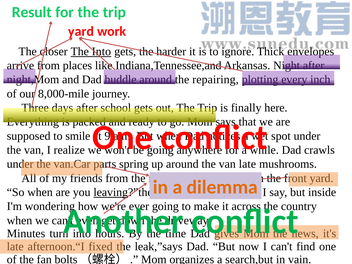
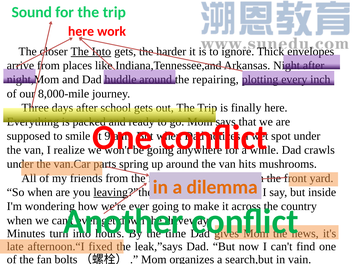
Result: Result -> Sound
yard at (81, 31): yard -> here
van late: late -> hits
